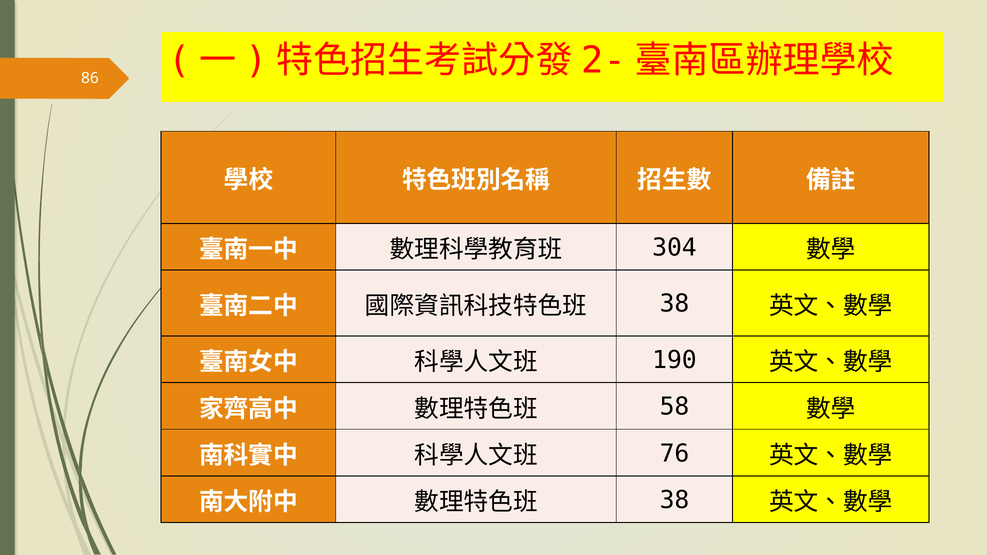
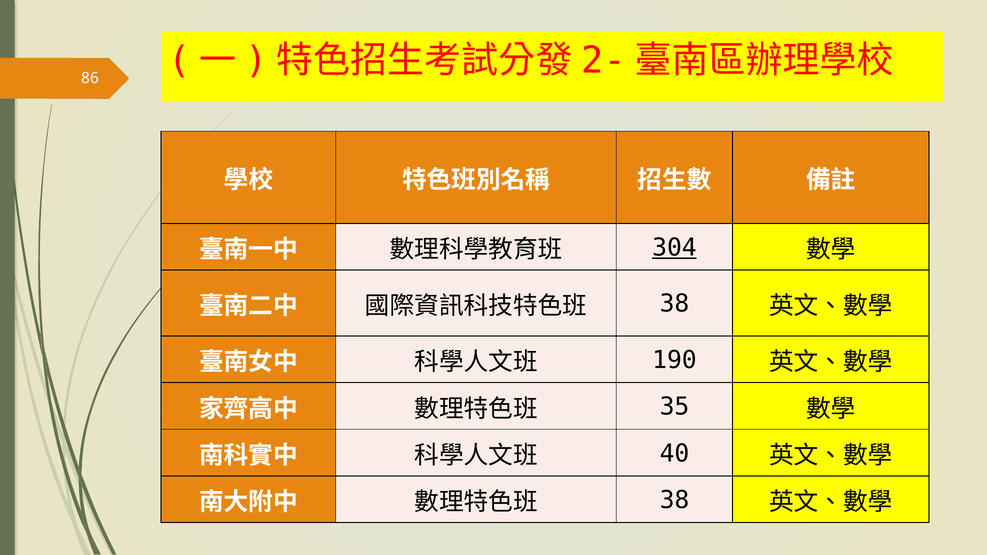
304 underline: none -> present
58: 58 -> 35
76: 76 -> 40
